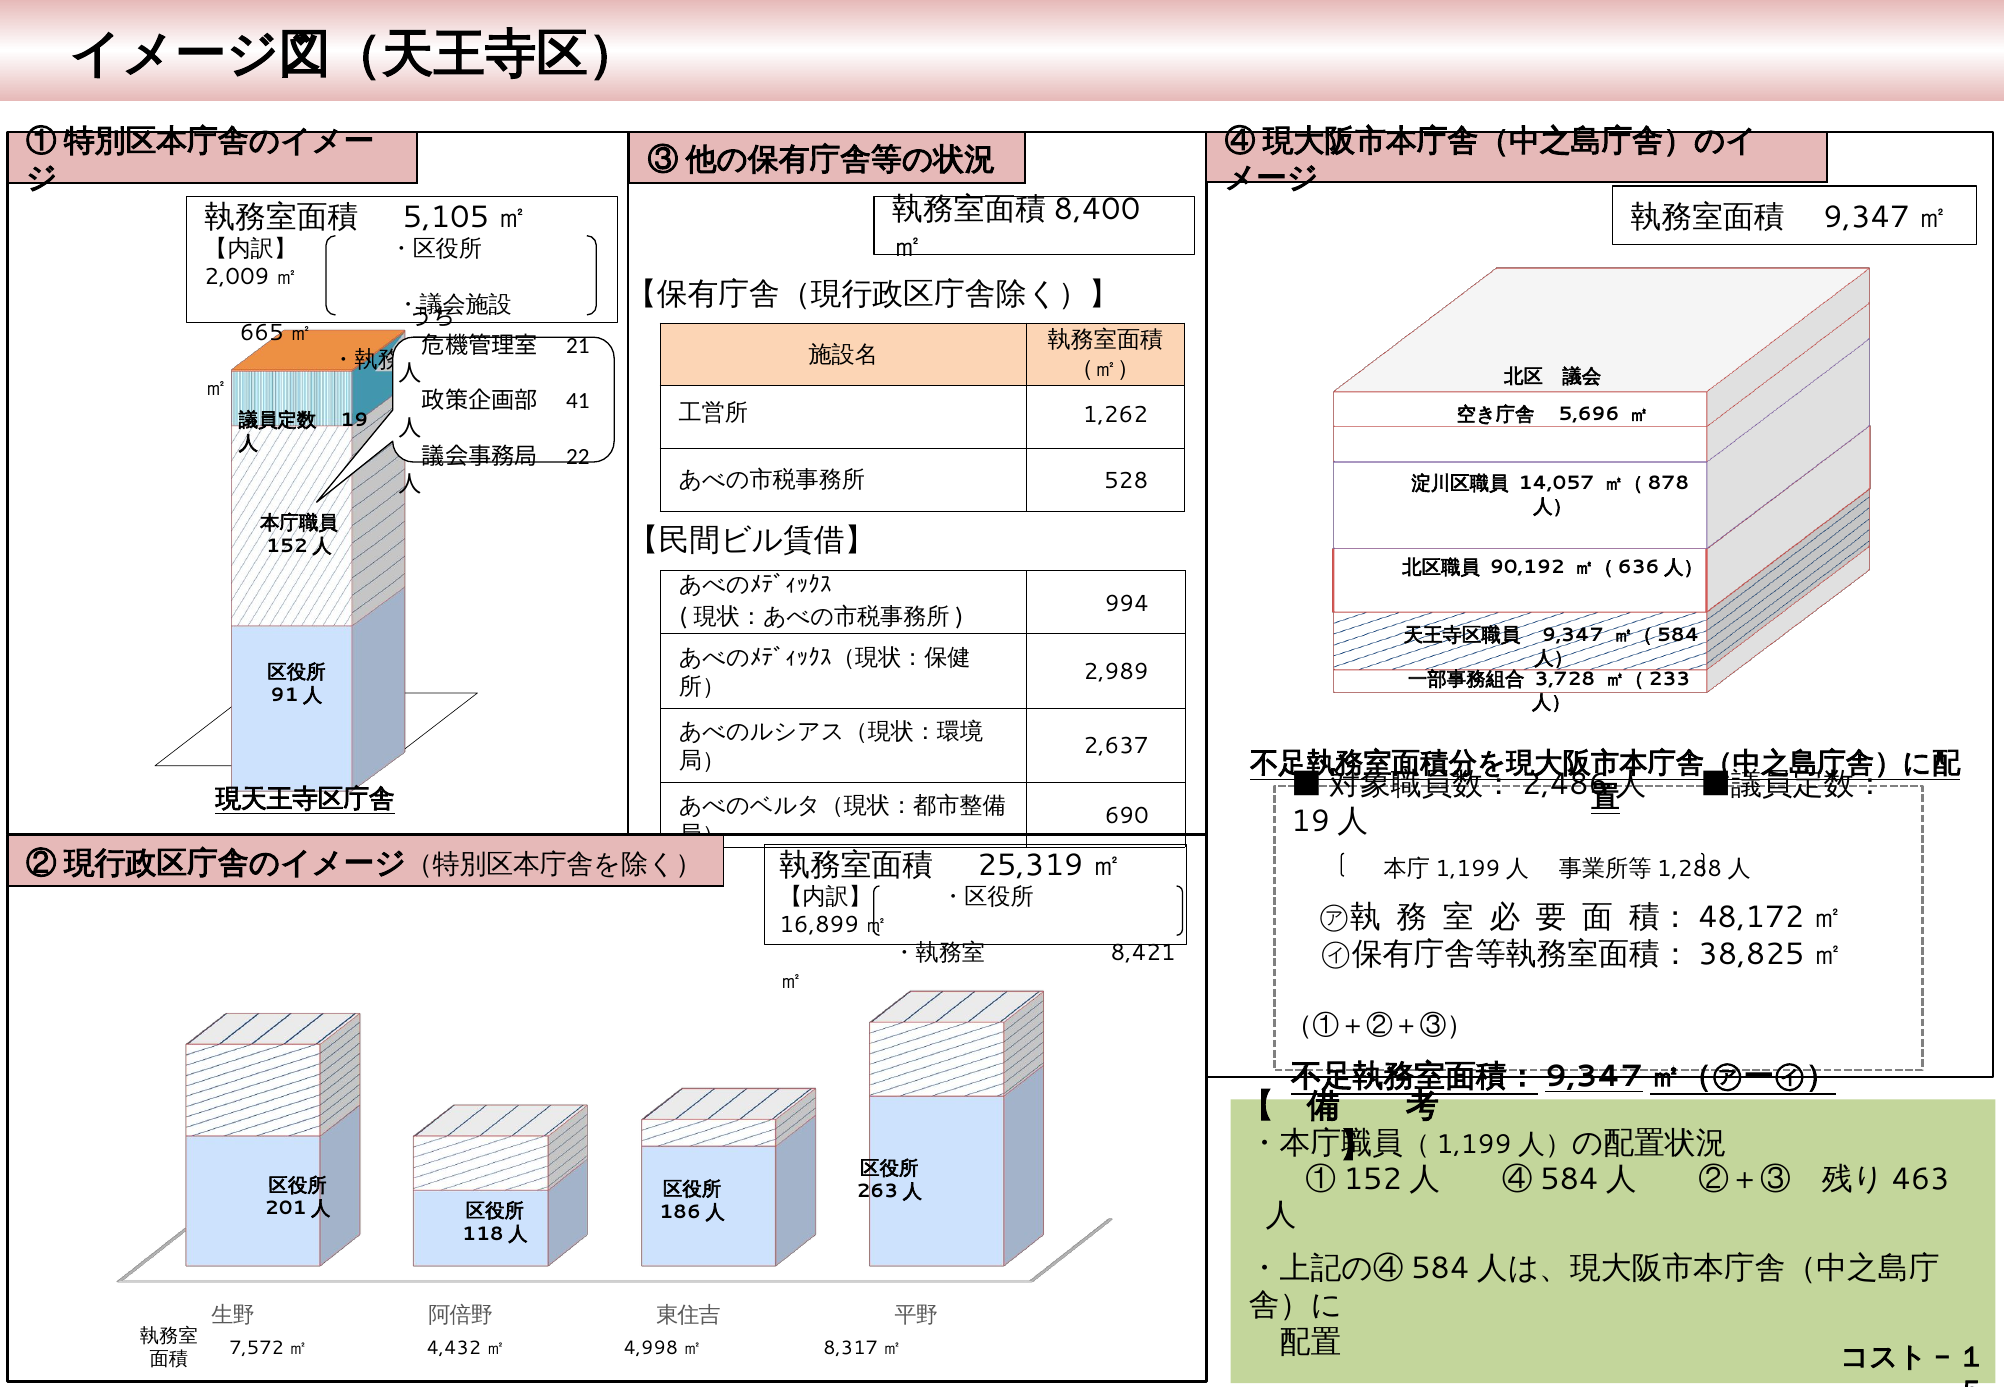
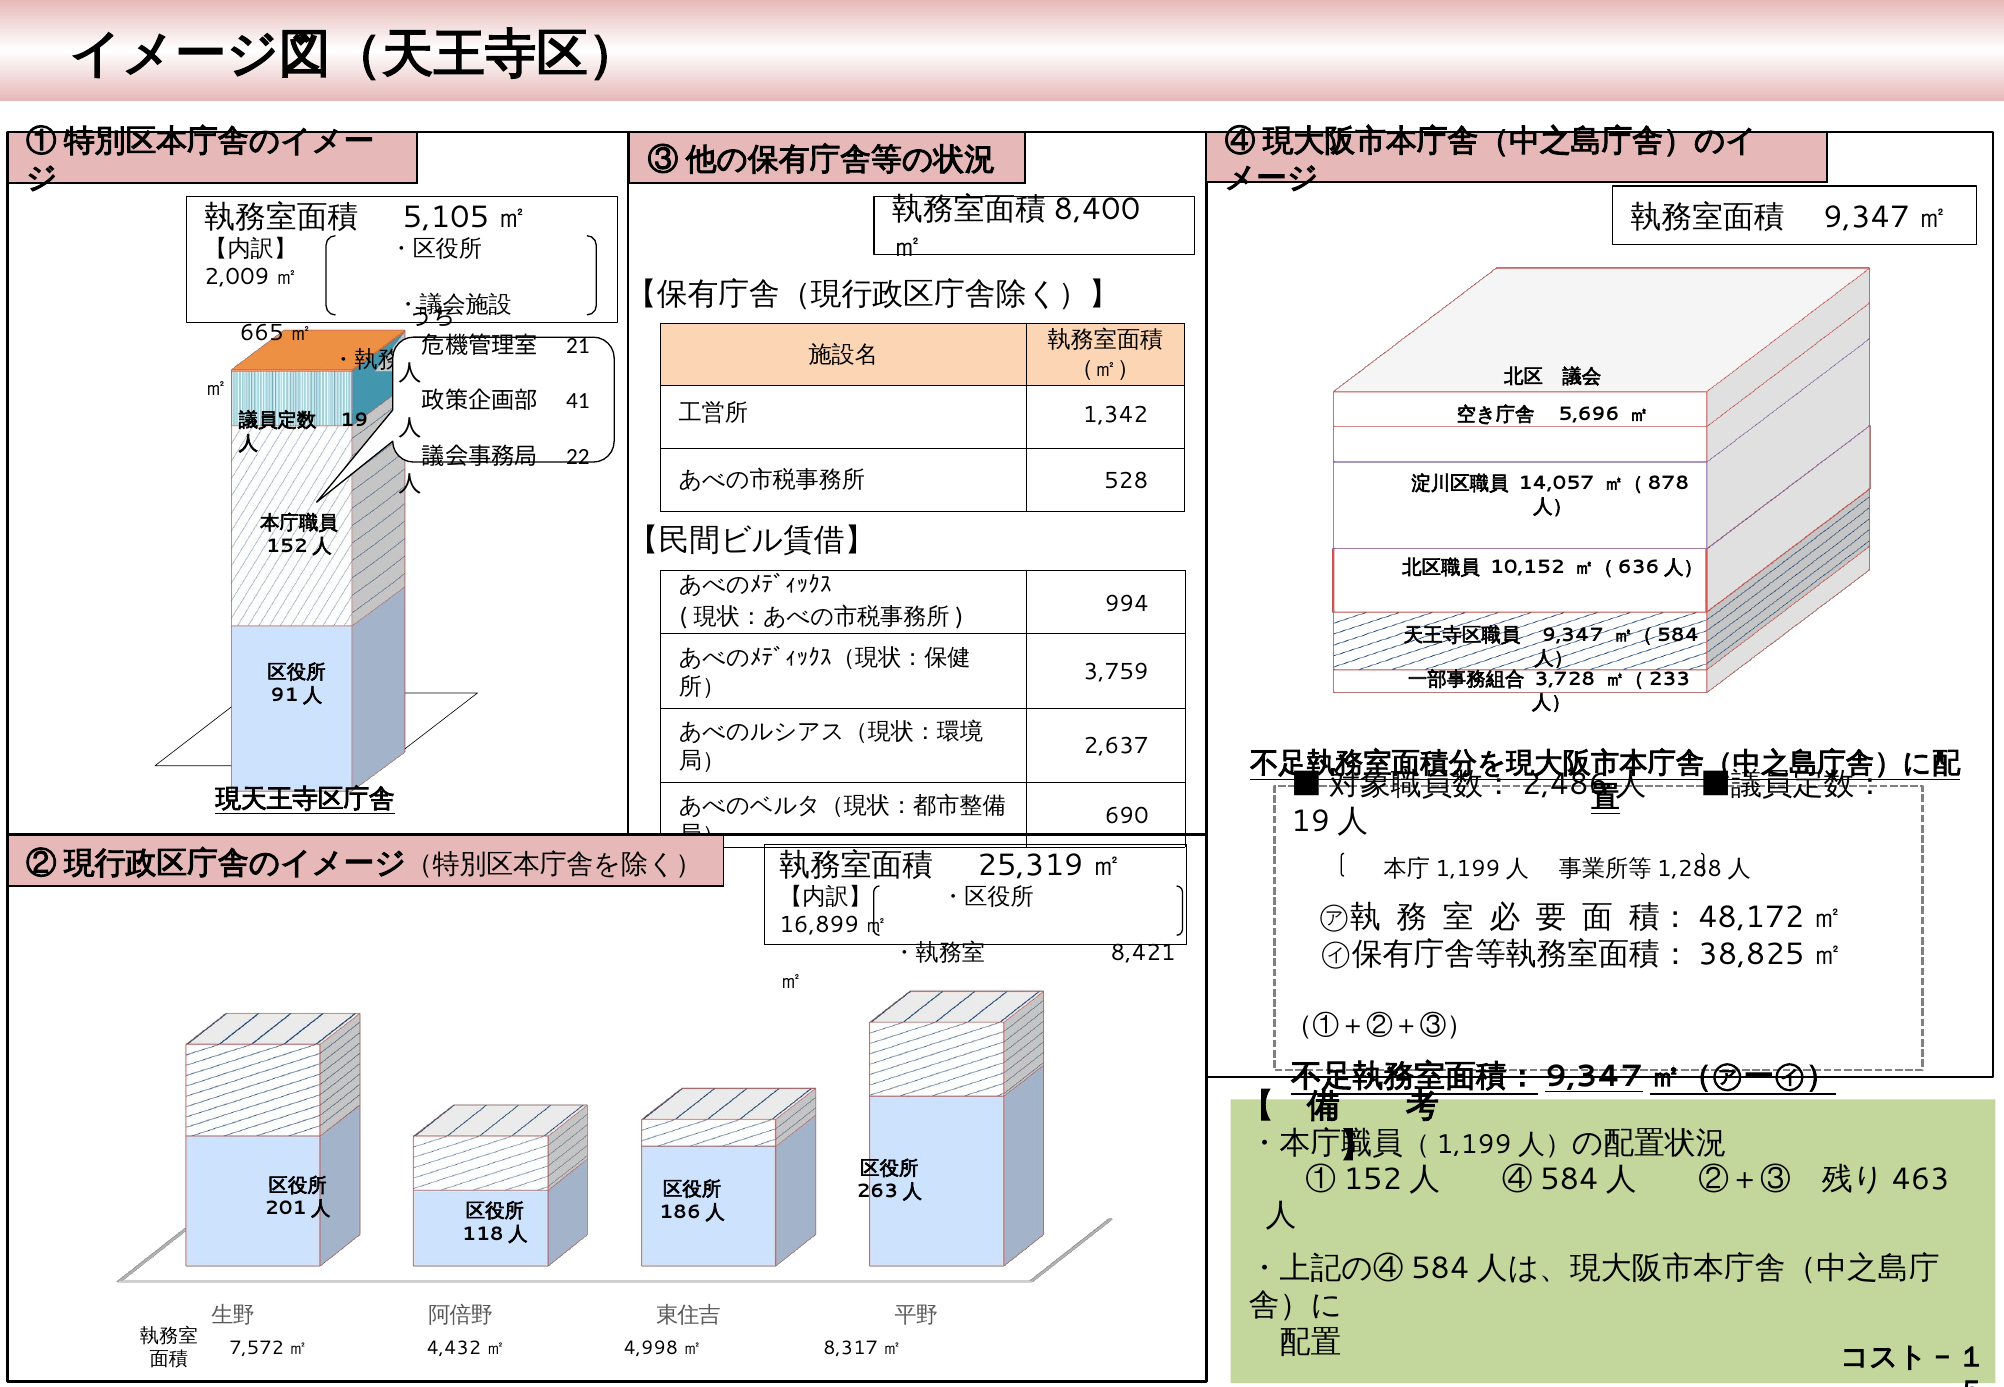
1,262: 1,262 -> 1,342
90,192: 90,192 -> 10,152
2,989: 2,989 -> 3,759
